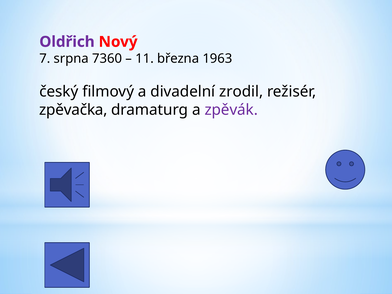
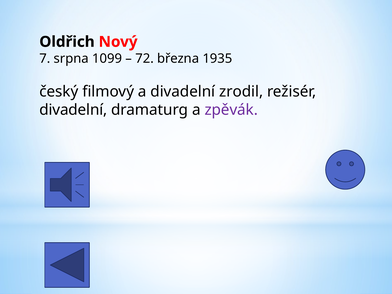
Oldřich colour: purple -> black
7360: 7360 -> 1099
11: 11 -> 72
1963: 1963 -> 1935
zpěvačka at (73, 110): zpěvačka -> divadelní
